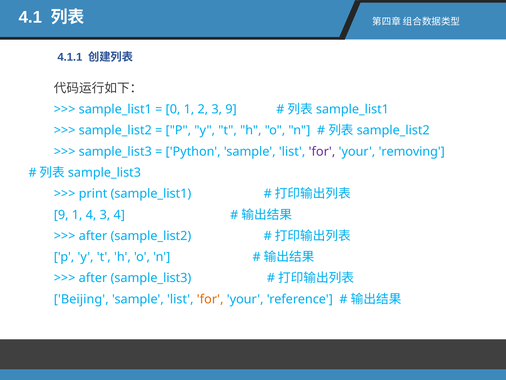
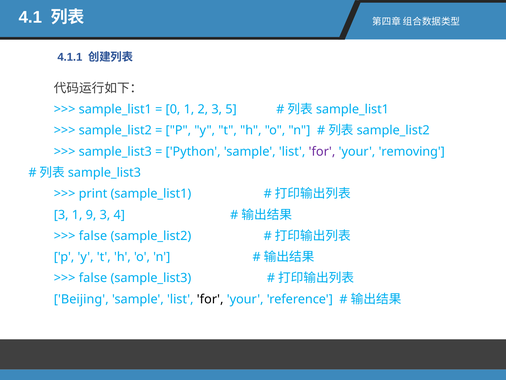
3 9: 9 -> 5
9 at (61, 215): 9 -> 3
1 4: 4 -> 9
after at (93, 236): after -> false
after at (93, 278): after -> false
for at (210, 299) colour: orange -> black
